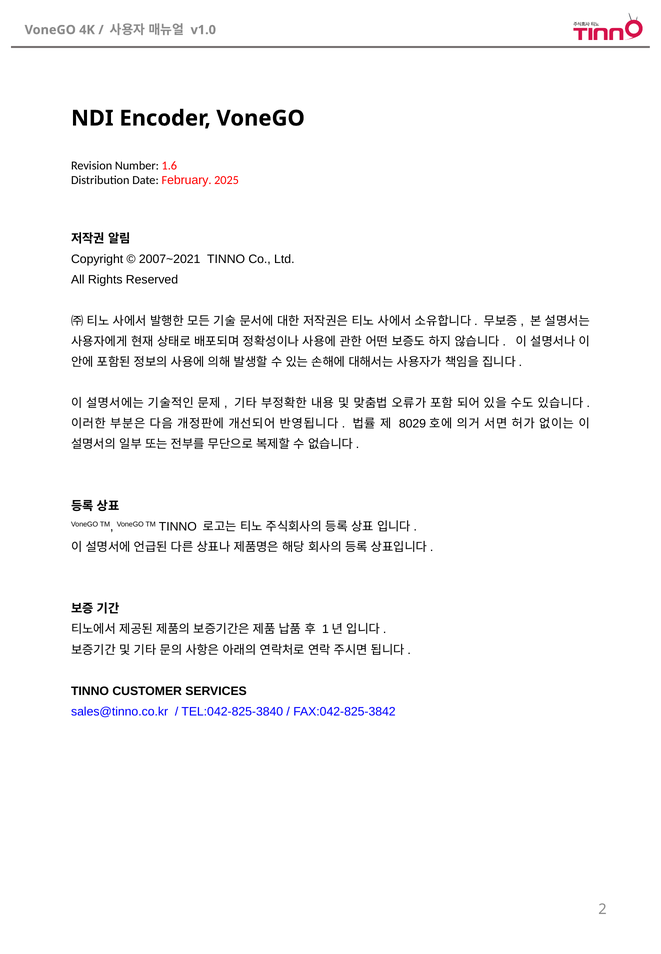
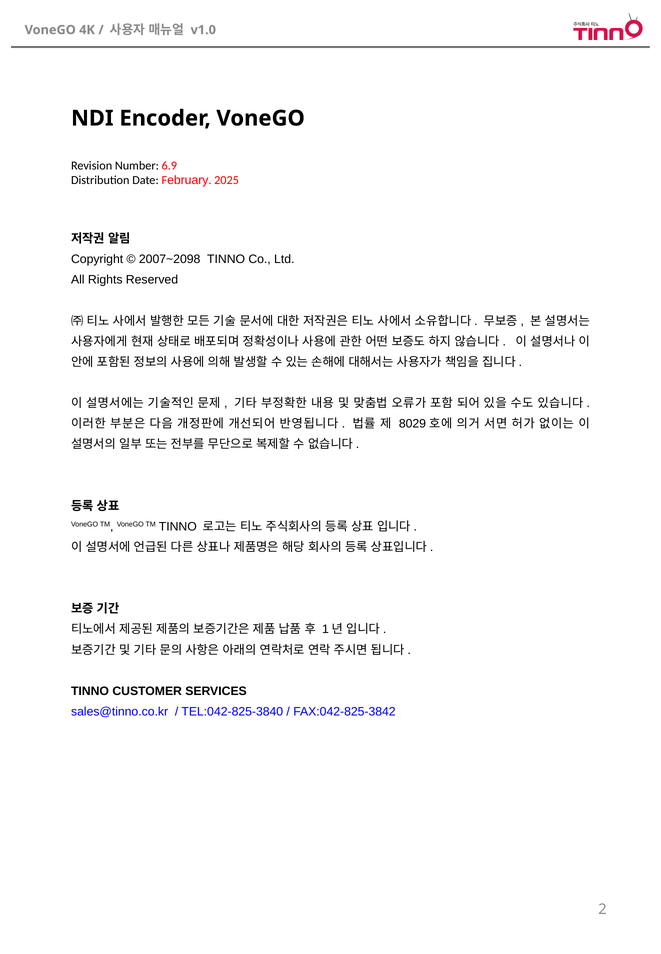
1.6: 1.6 -> 6.9
2007~2021: 2007~2021 -> 2007~2098
